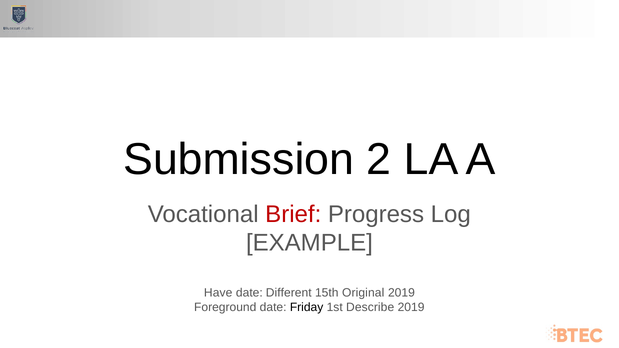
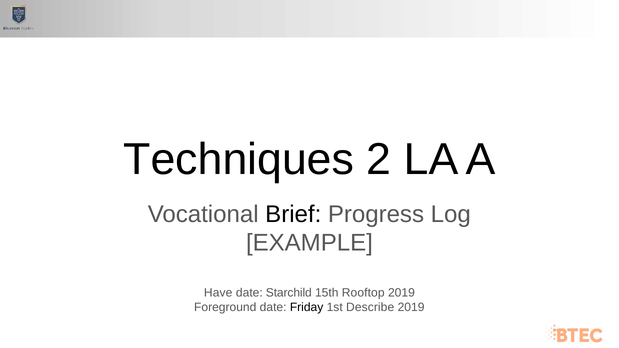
Submission: Submission -> Techniques
Brief colour: red -> black
Different: Different -> Starchild
Original: Original -> Rooftop
